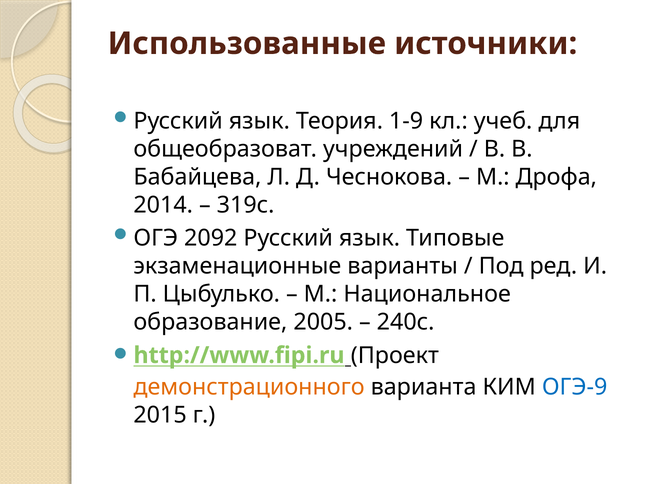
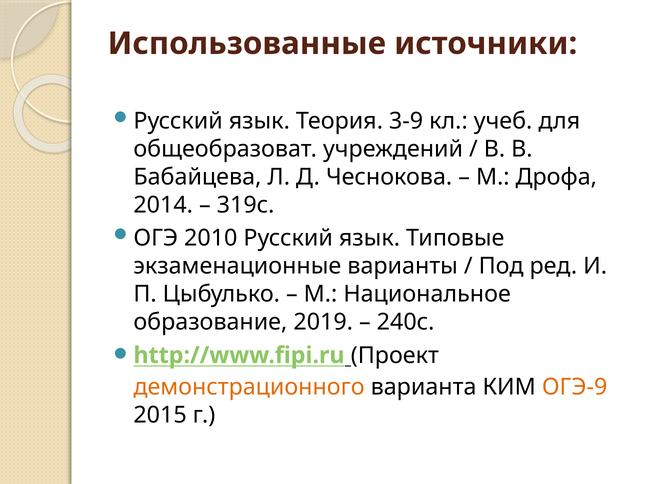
1-9: 1-9 -> 3-9
2092: 2092 -> 2010
2005: 2005 -> 2019
ОГЭ-9 colour: blue -> orange
